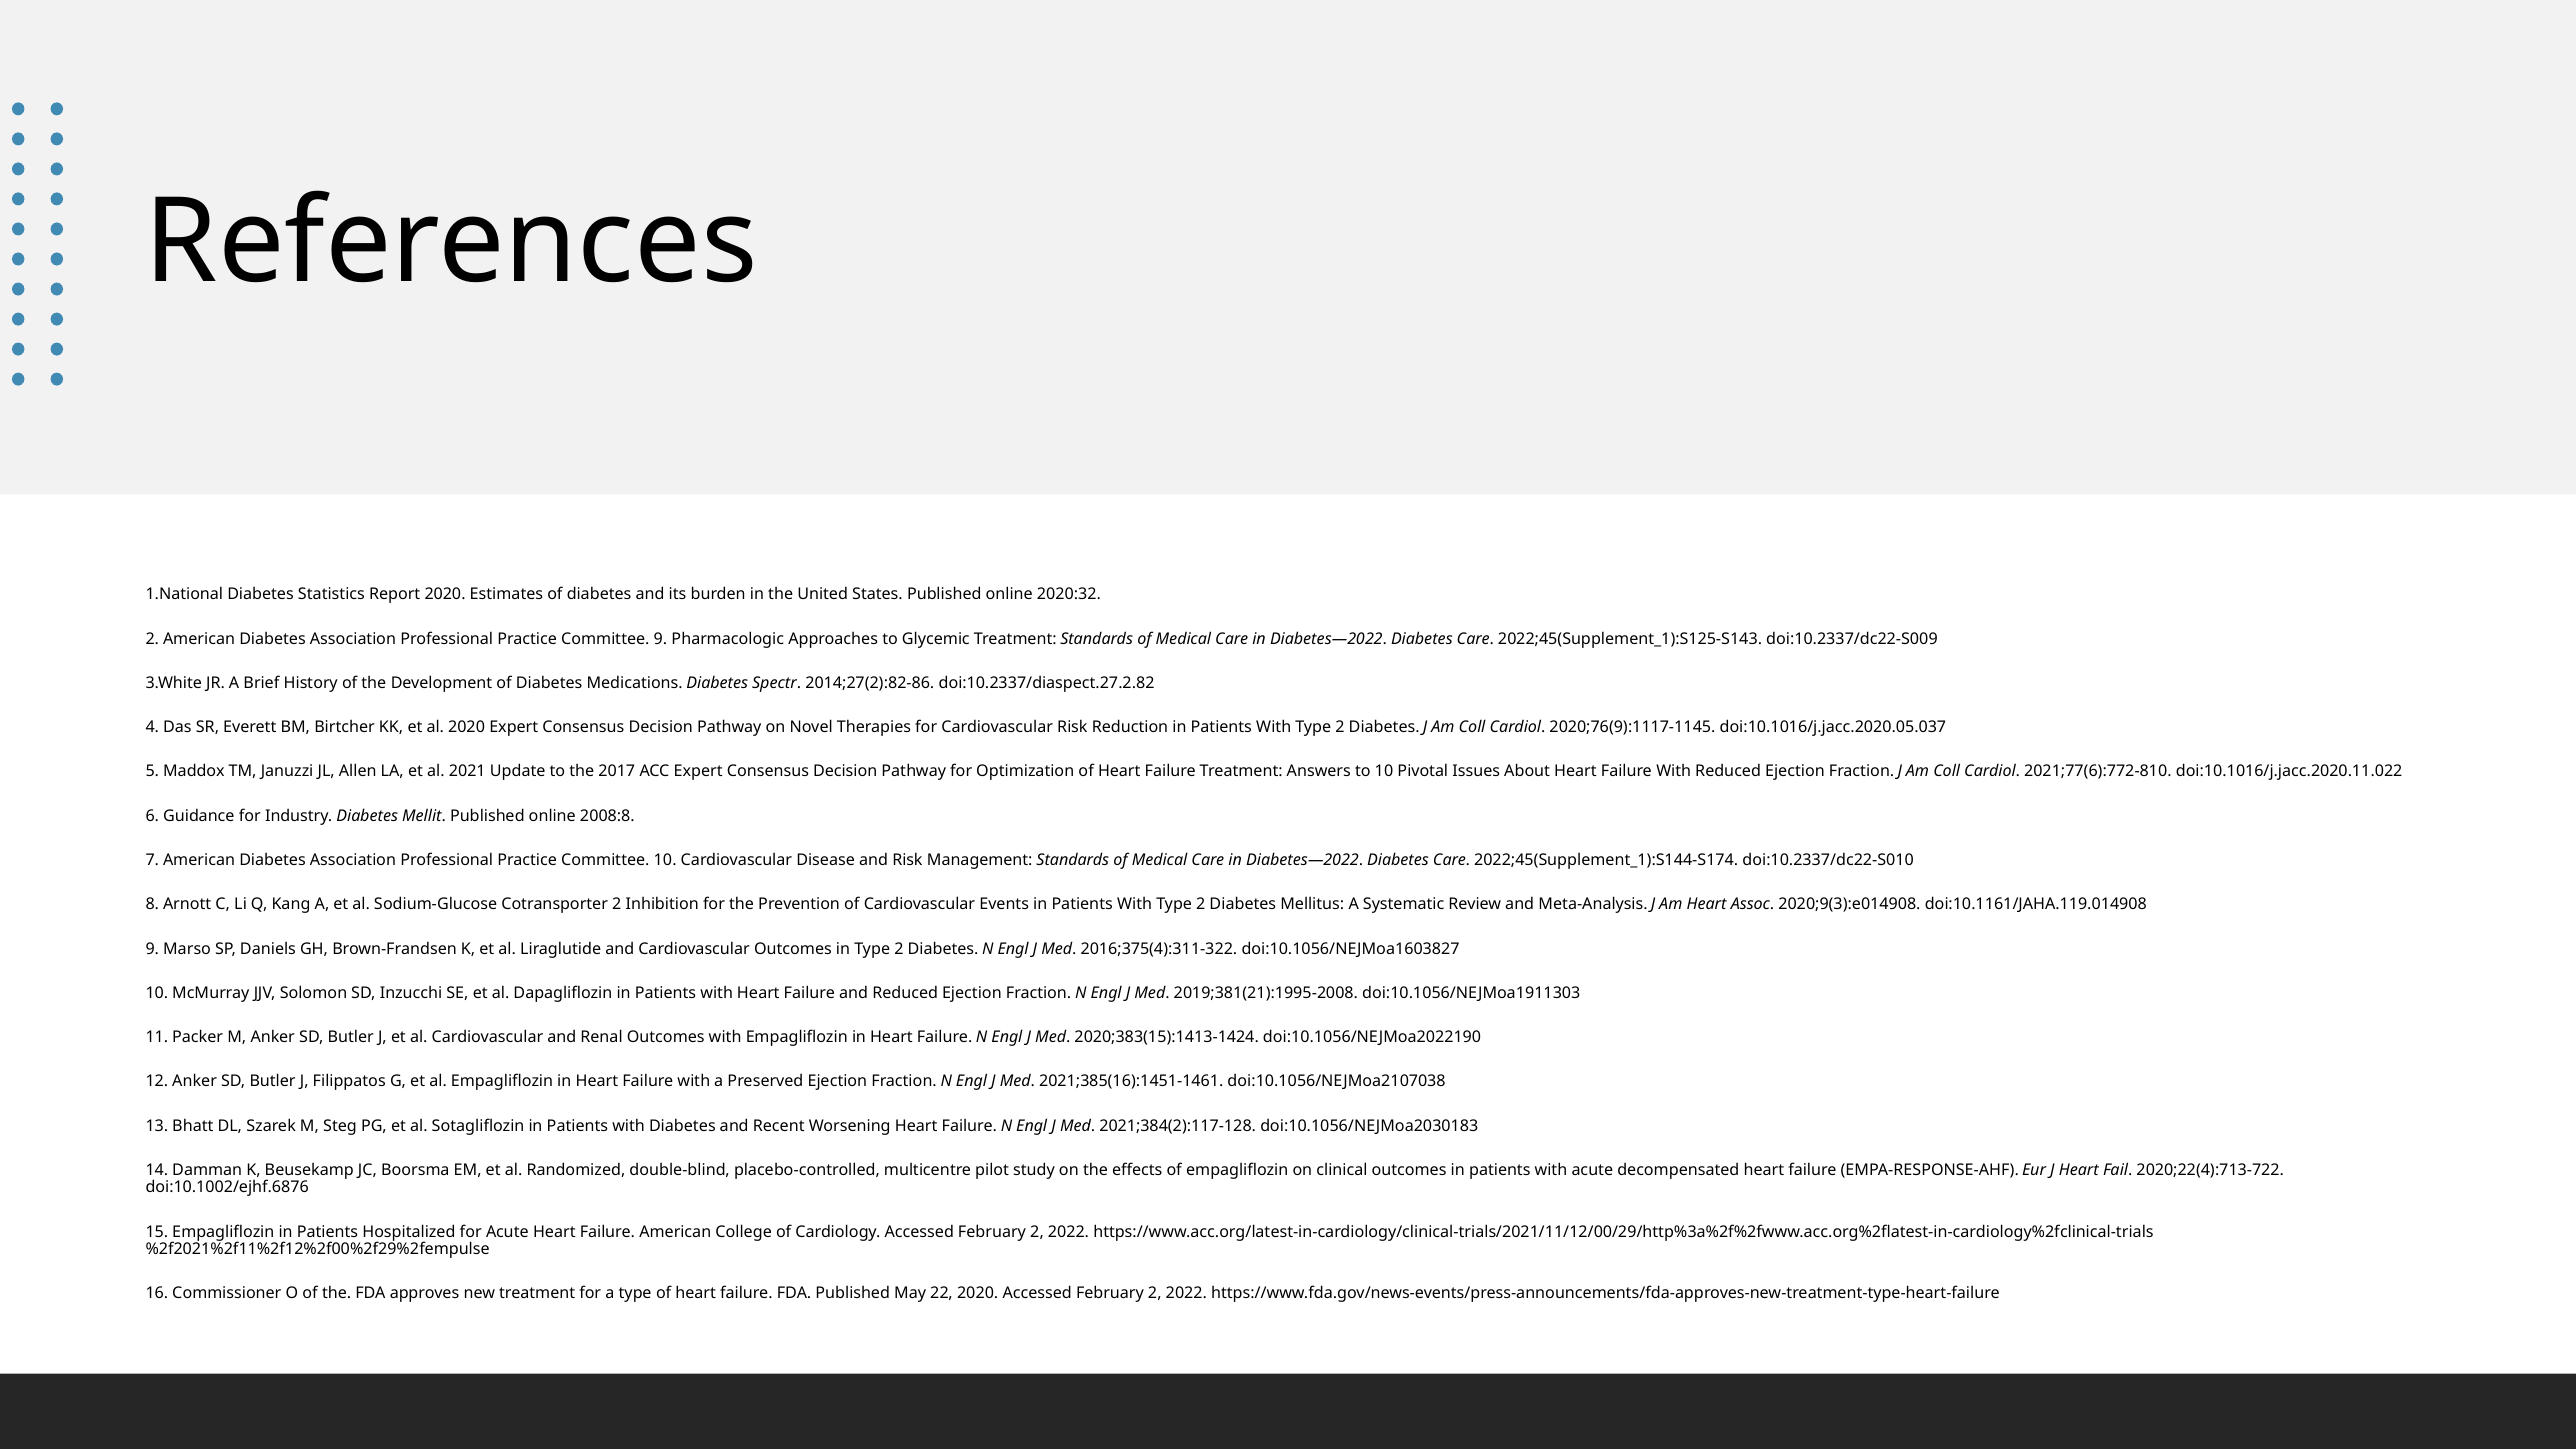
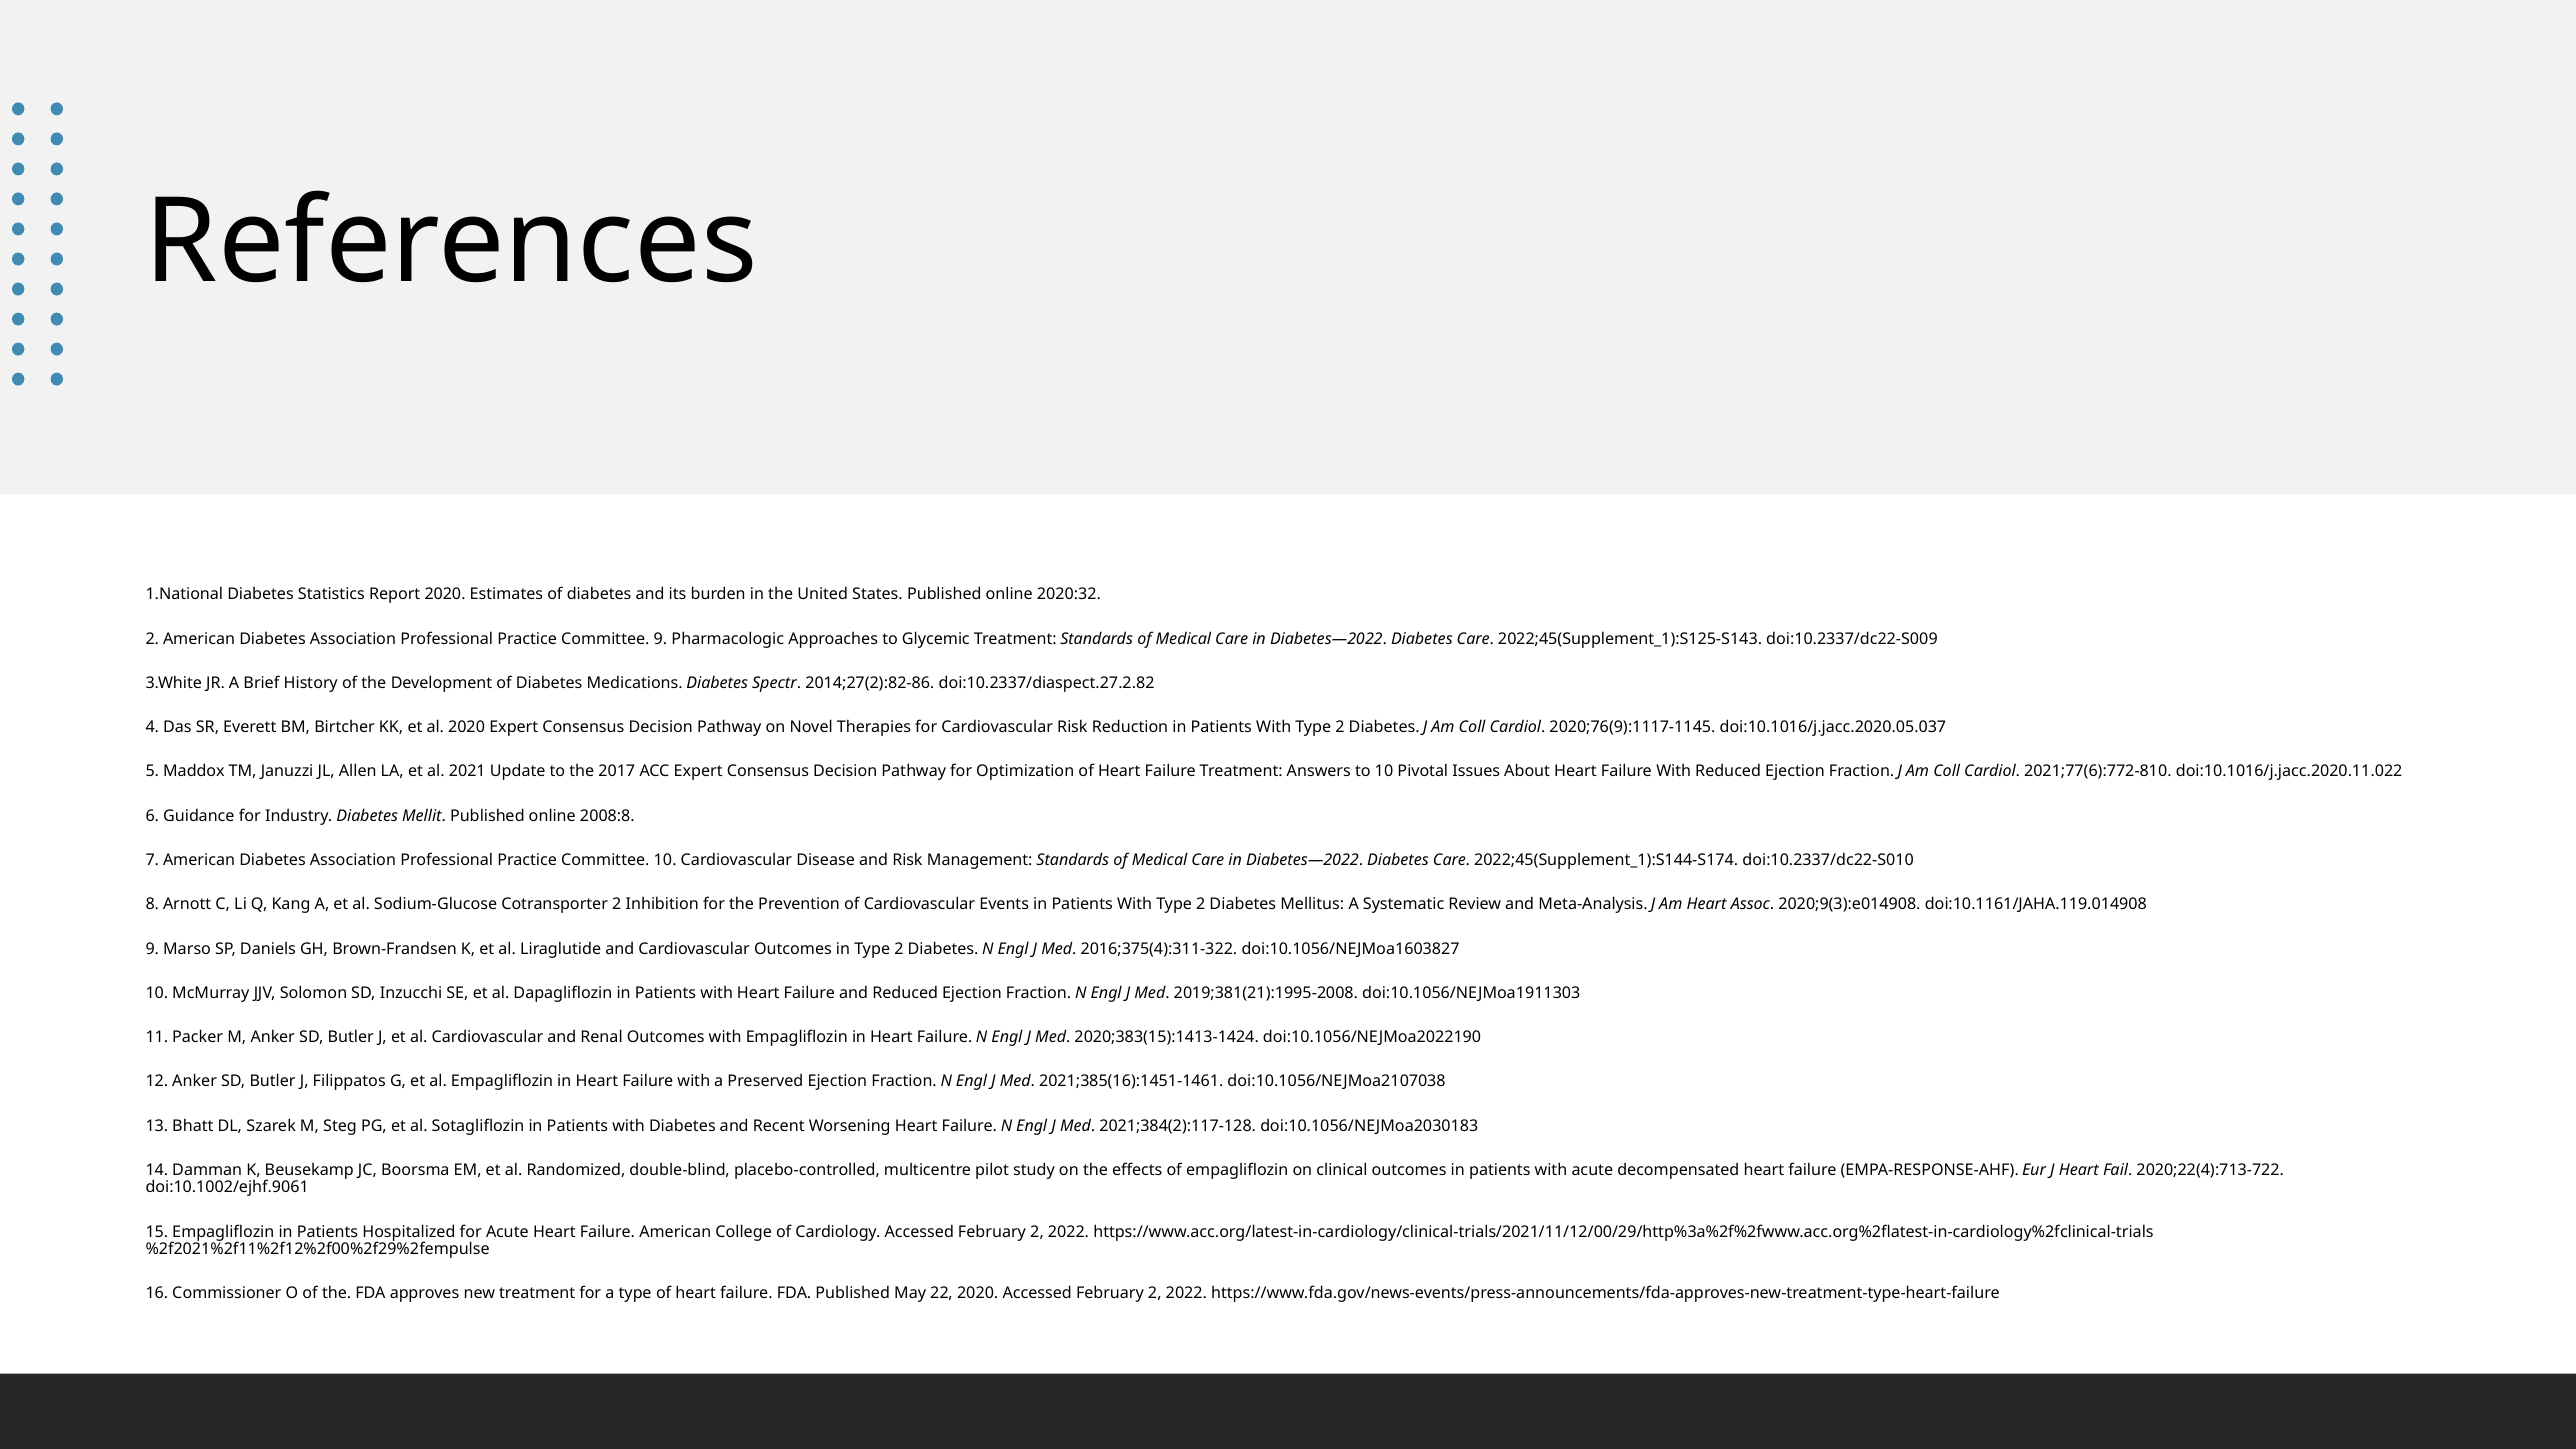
doi:10.1002/ejhf.6876: doi:10.1002/ejhf.6876 -> doi:10.1002/ejhf.9061
